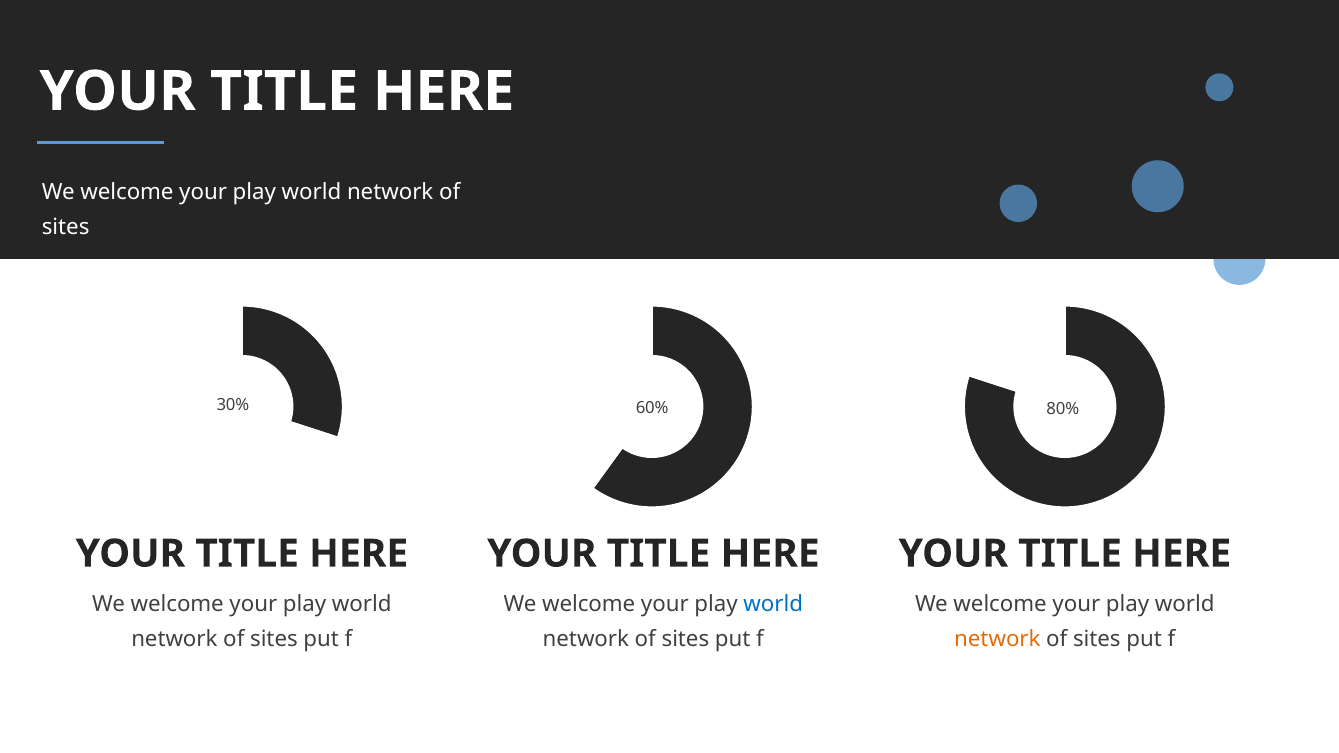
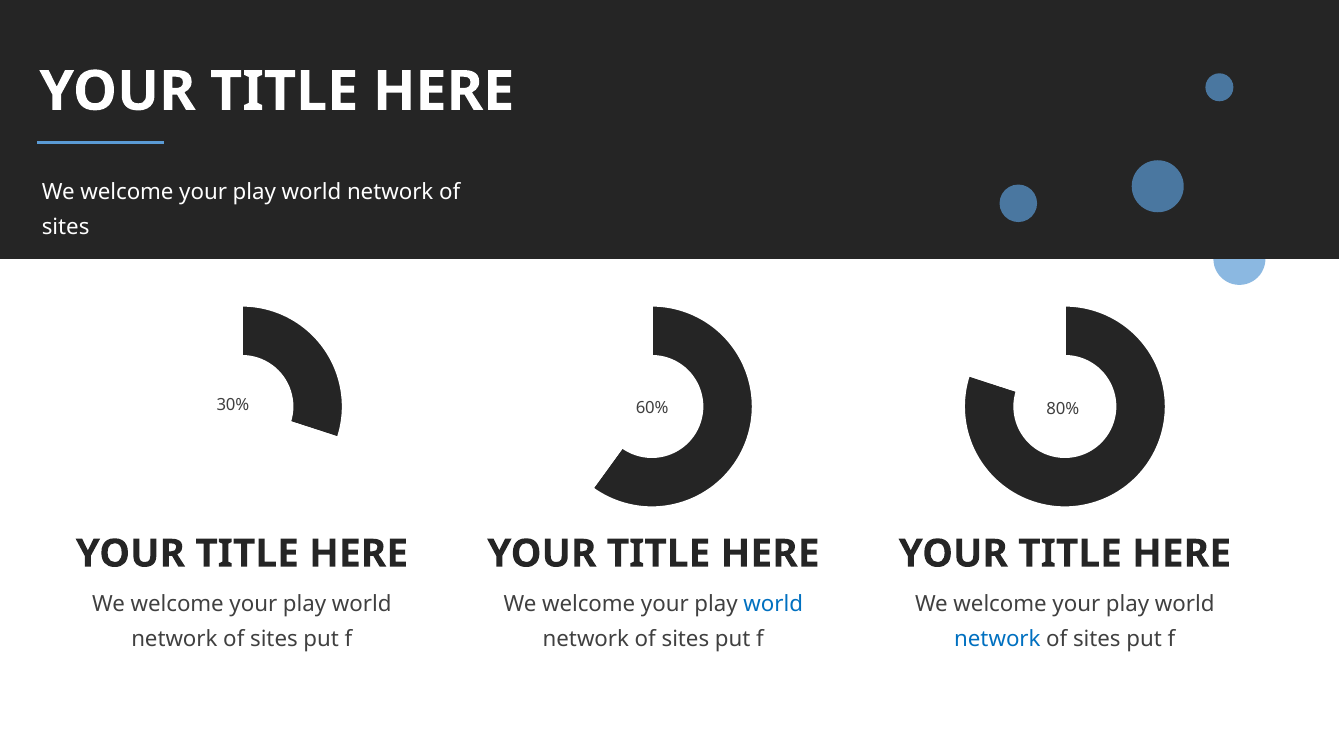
network at (997, 639) colour: orange -> blue
